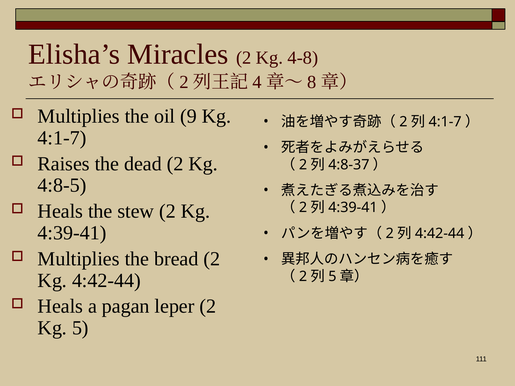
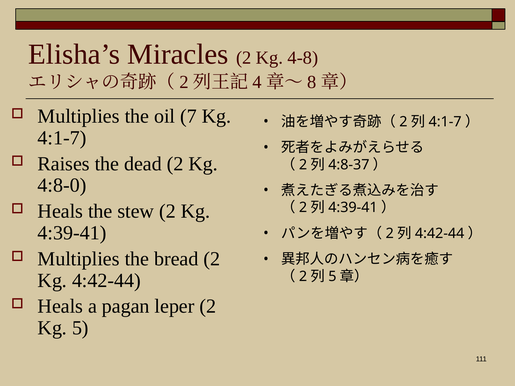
9: 9 -> 7
4:8-5: 4:8-5 -> 4:8-0
